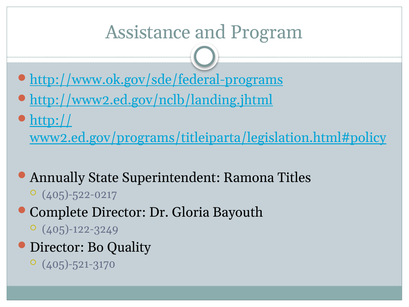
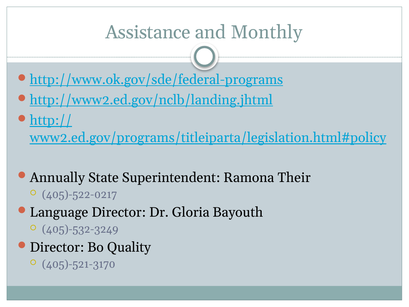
Program: Program -> Monthly
Titles: Titles -> Their
Complete: Complete -> Language
405)-122-3249: 405)-122-3249 -> 405)-532-3249
